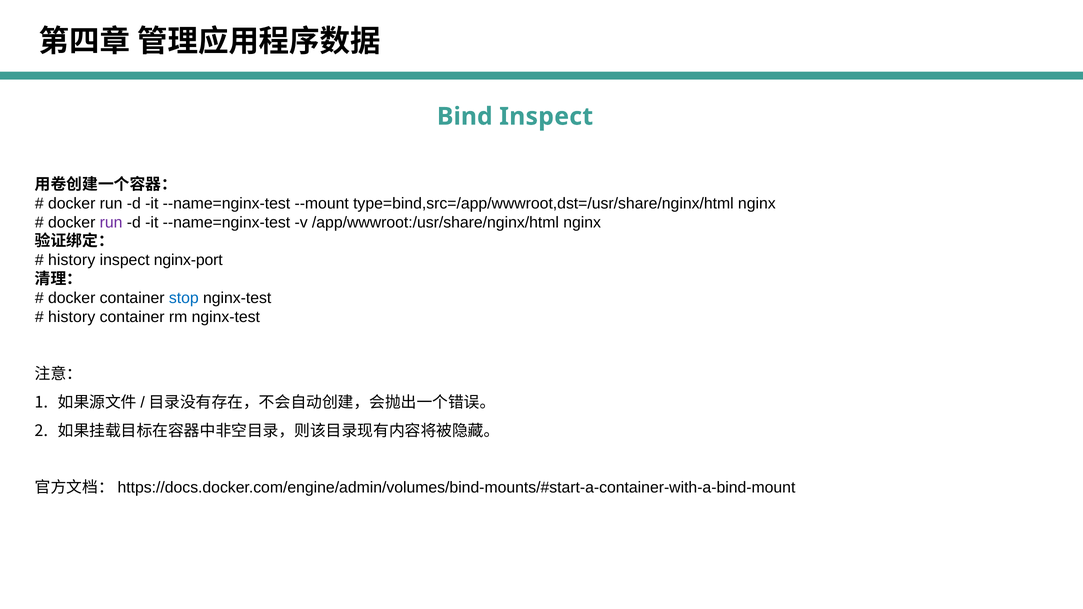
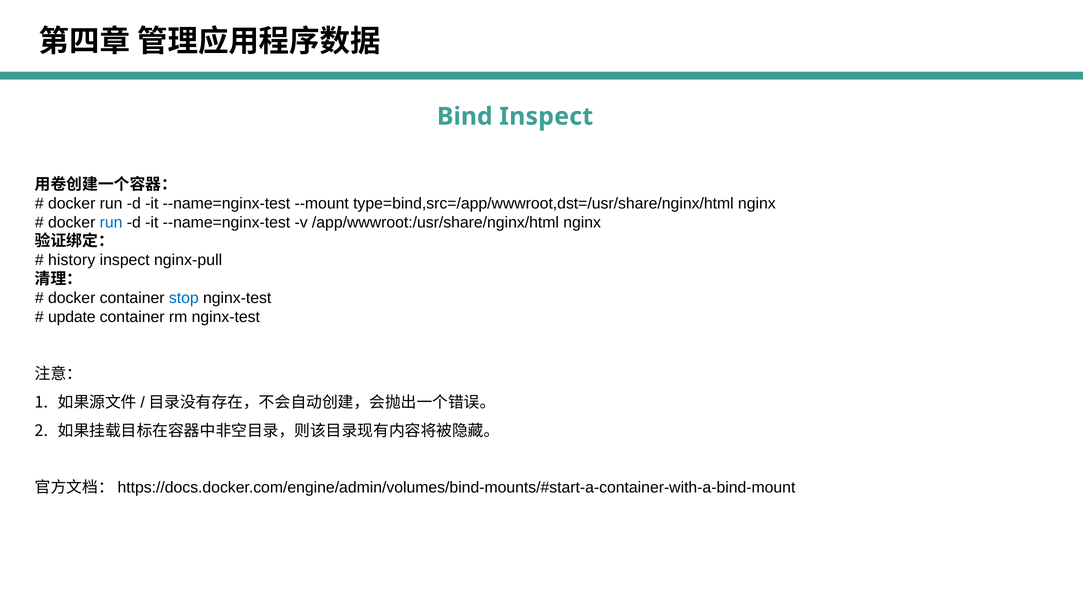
run at (111, 222) colour: purple -> blue
nginx-port: nginx-port -> nginx-pull
history at (72, 317): history -> update
